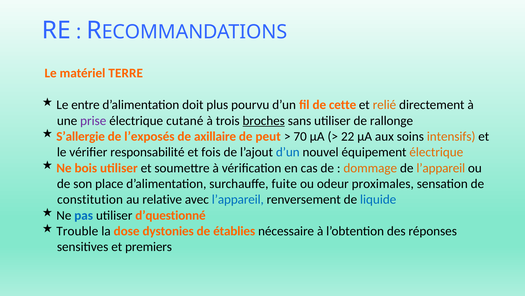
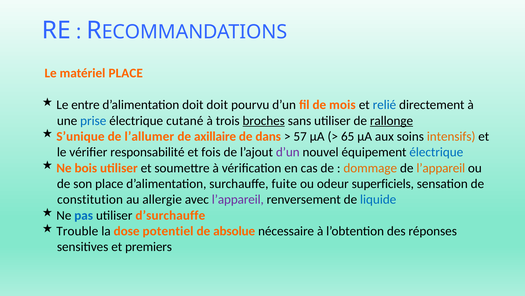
matériel TERRE: TERRE -> PLACE
doit plus: plus -> doit
cette: cette -> mois
relié colour: orange -> blue
prise colour: purple -> blue
rallonge underline: none -> present
S’allergie: S’allergie -> S’unique
l’exposés: l’exposés -> l’allumer
peut: peut -> dans
70: 70 -> 57
22: 22 -> 65
d’un at (288, 152) colour: blue -> purple
électrique at (436, 152) colour: orange -> blue
proximales: proximales -> superficiels
relative: relative -> allergie
l’appareil at (238, 199) colour: blue -> purple
d’questionné: d’questionné -> d’surchauffe
dystonies: dystonies -> potentiel
établies: établies -> absolue
